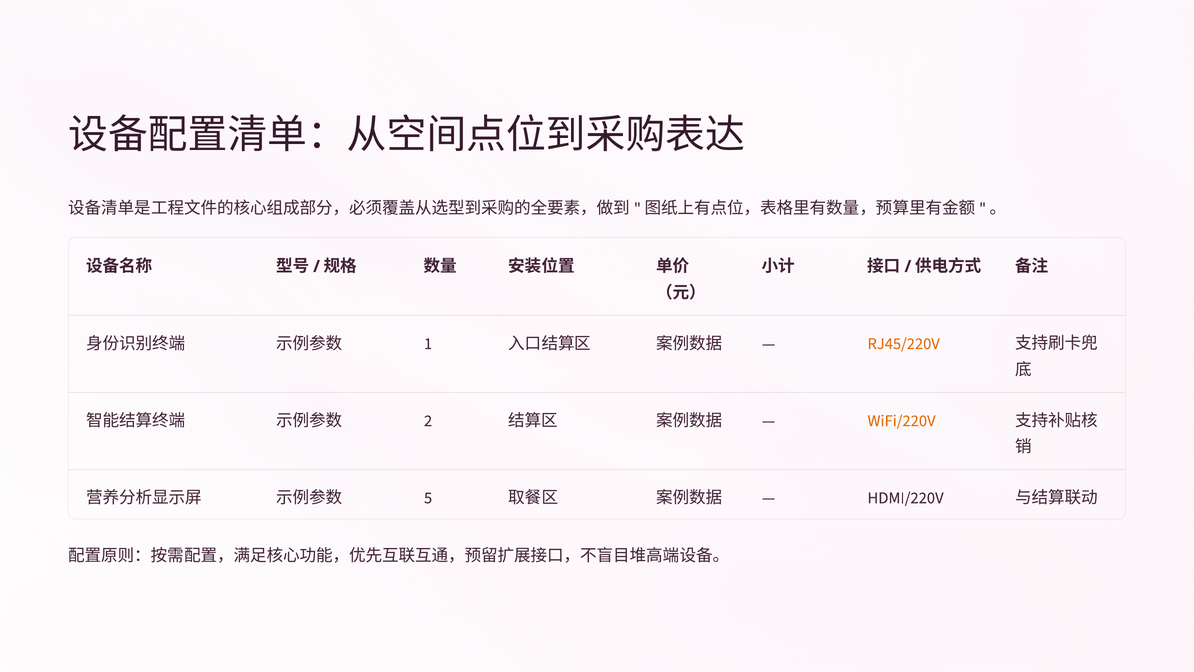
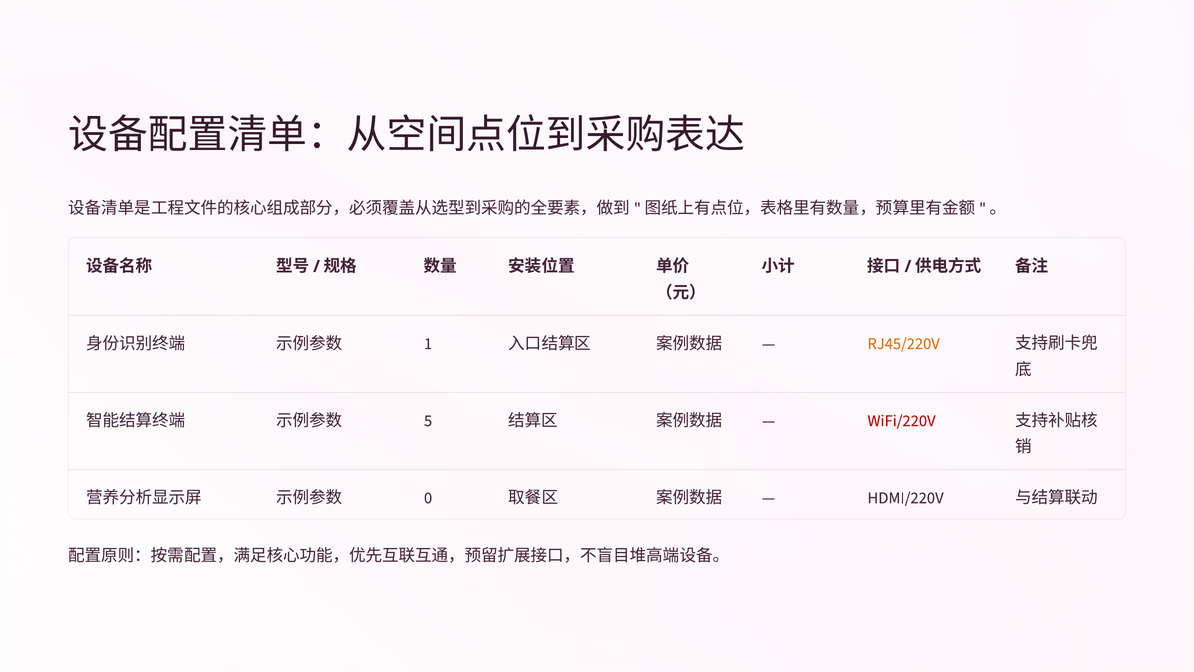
2: 2 -> 5
WiFi/220V colour: orange -> red
5: 5 -> 0
